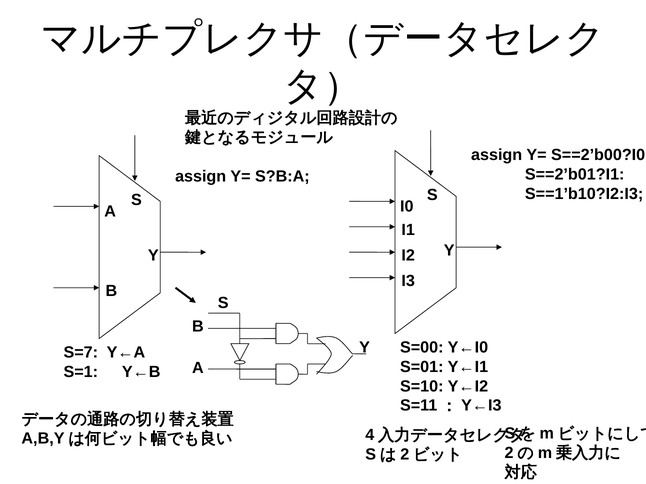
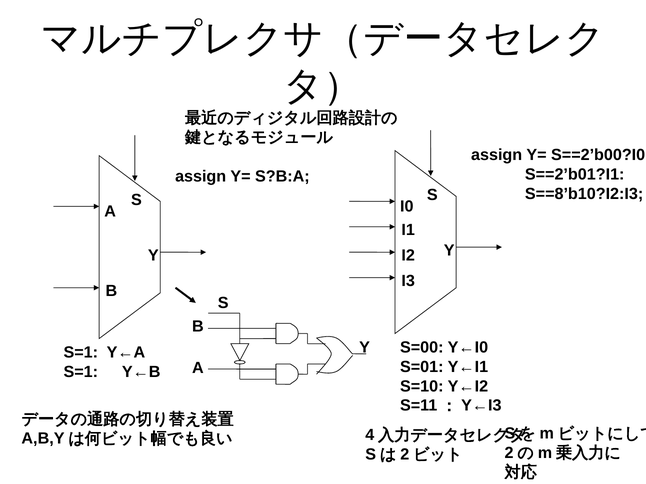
S==1’b10?I2:I3: S==1’b10?I2:I3 -> S==8’b10?I2:I3
S=7 at (81, 353): S=7 -> S=1
